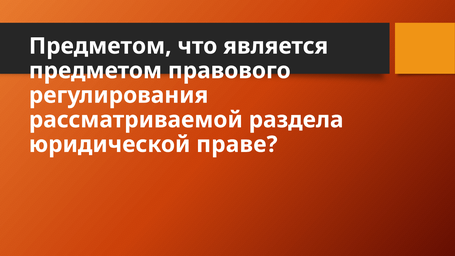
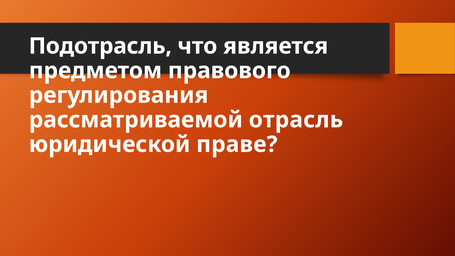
Предметом at (100, 46): Предметом -> Подотрасль
раздела: раздела -> отрасль
